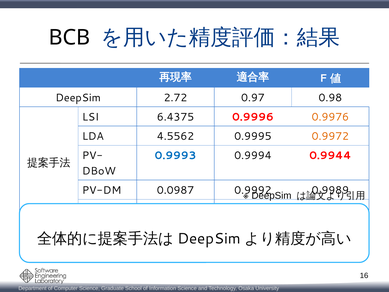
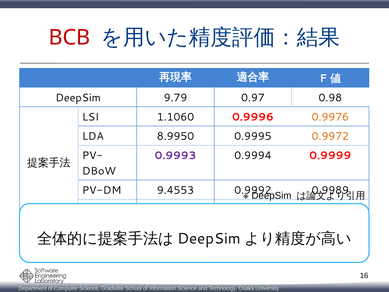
BCB colour: black -> red
2.72: 2.72 -> 9.79
6.4375: 6.4375 -> 1.1060
4.5562: 4.5562 -> 8.9950
0.9993 colour: blue -> purple
0.9944: 0.9944 -> 0.9999
0.0987: 0.0987 -> 9.4553
